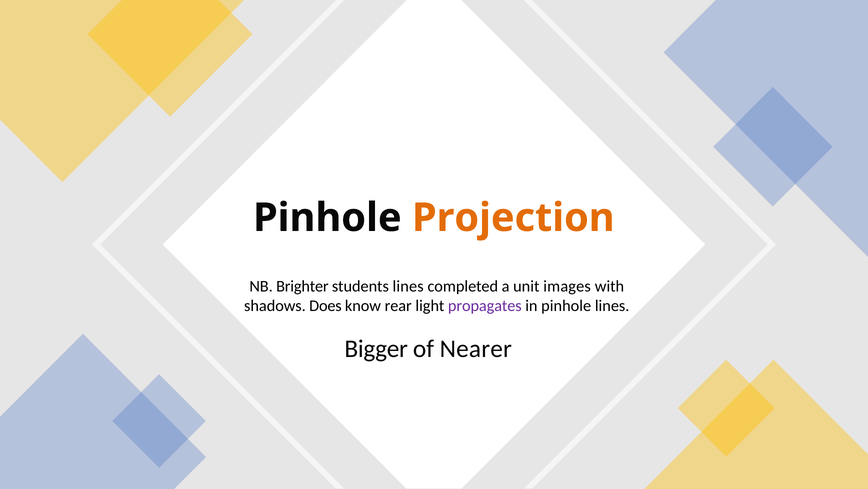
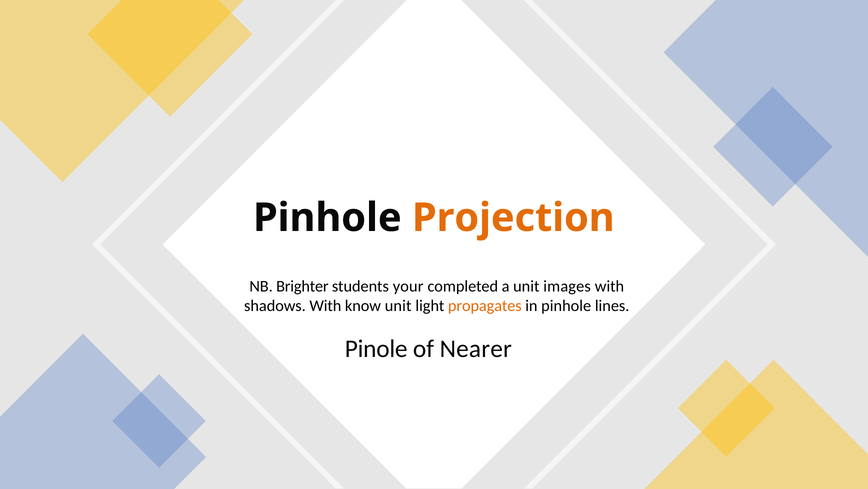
students lines: lines -> your
shadows Does: Does -> With
know rear: rear -> unit
propagates colour: purple -> orange
Bigger: Bigger -> Pinole
